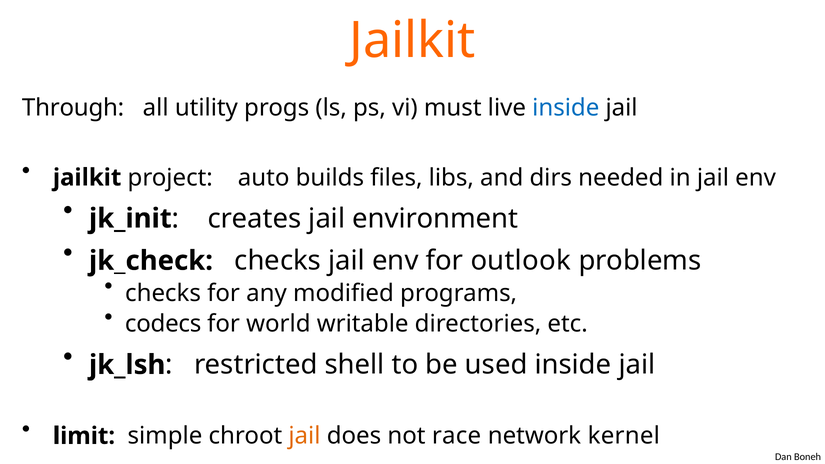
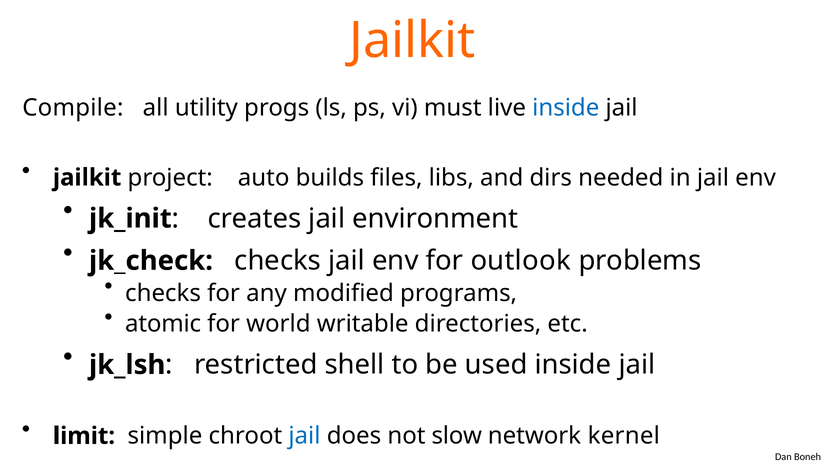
Through: Through -> Compile
codecs: codecs -> atomic
jail at (304, 436) colour: orange -> blue
race: race -> slow
